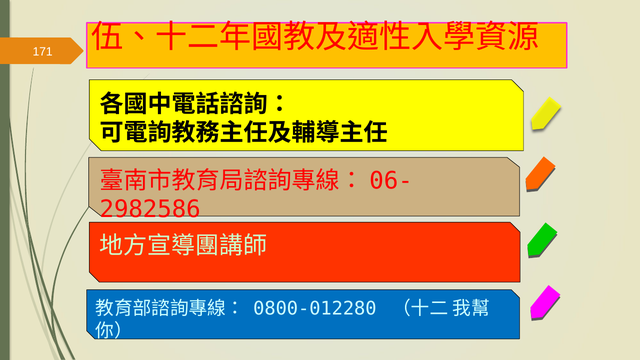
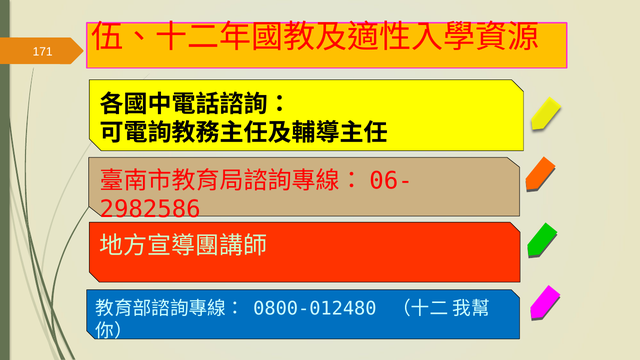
0800-012280: 0800-012280 -> 0800-012480
